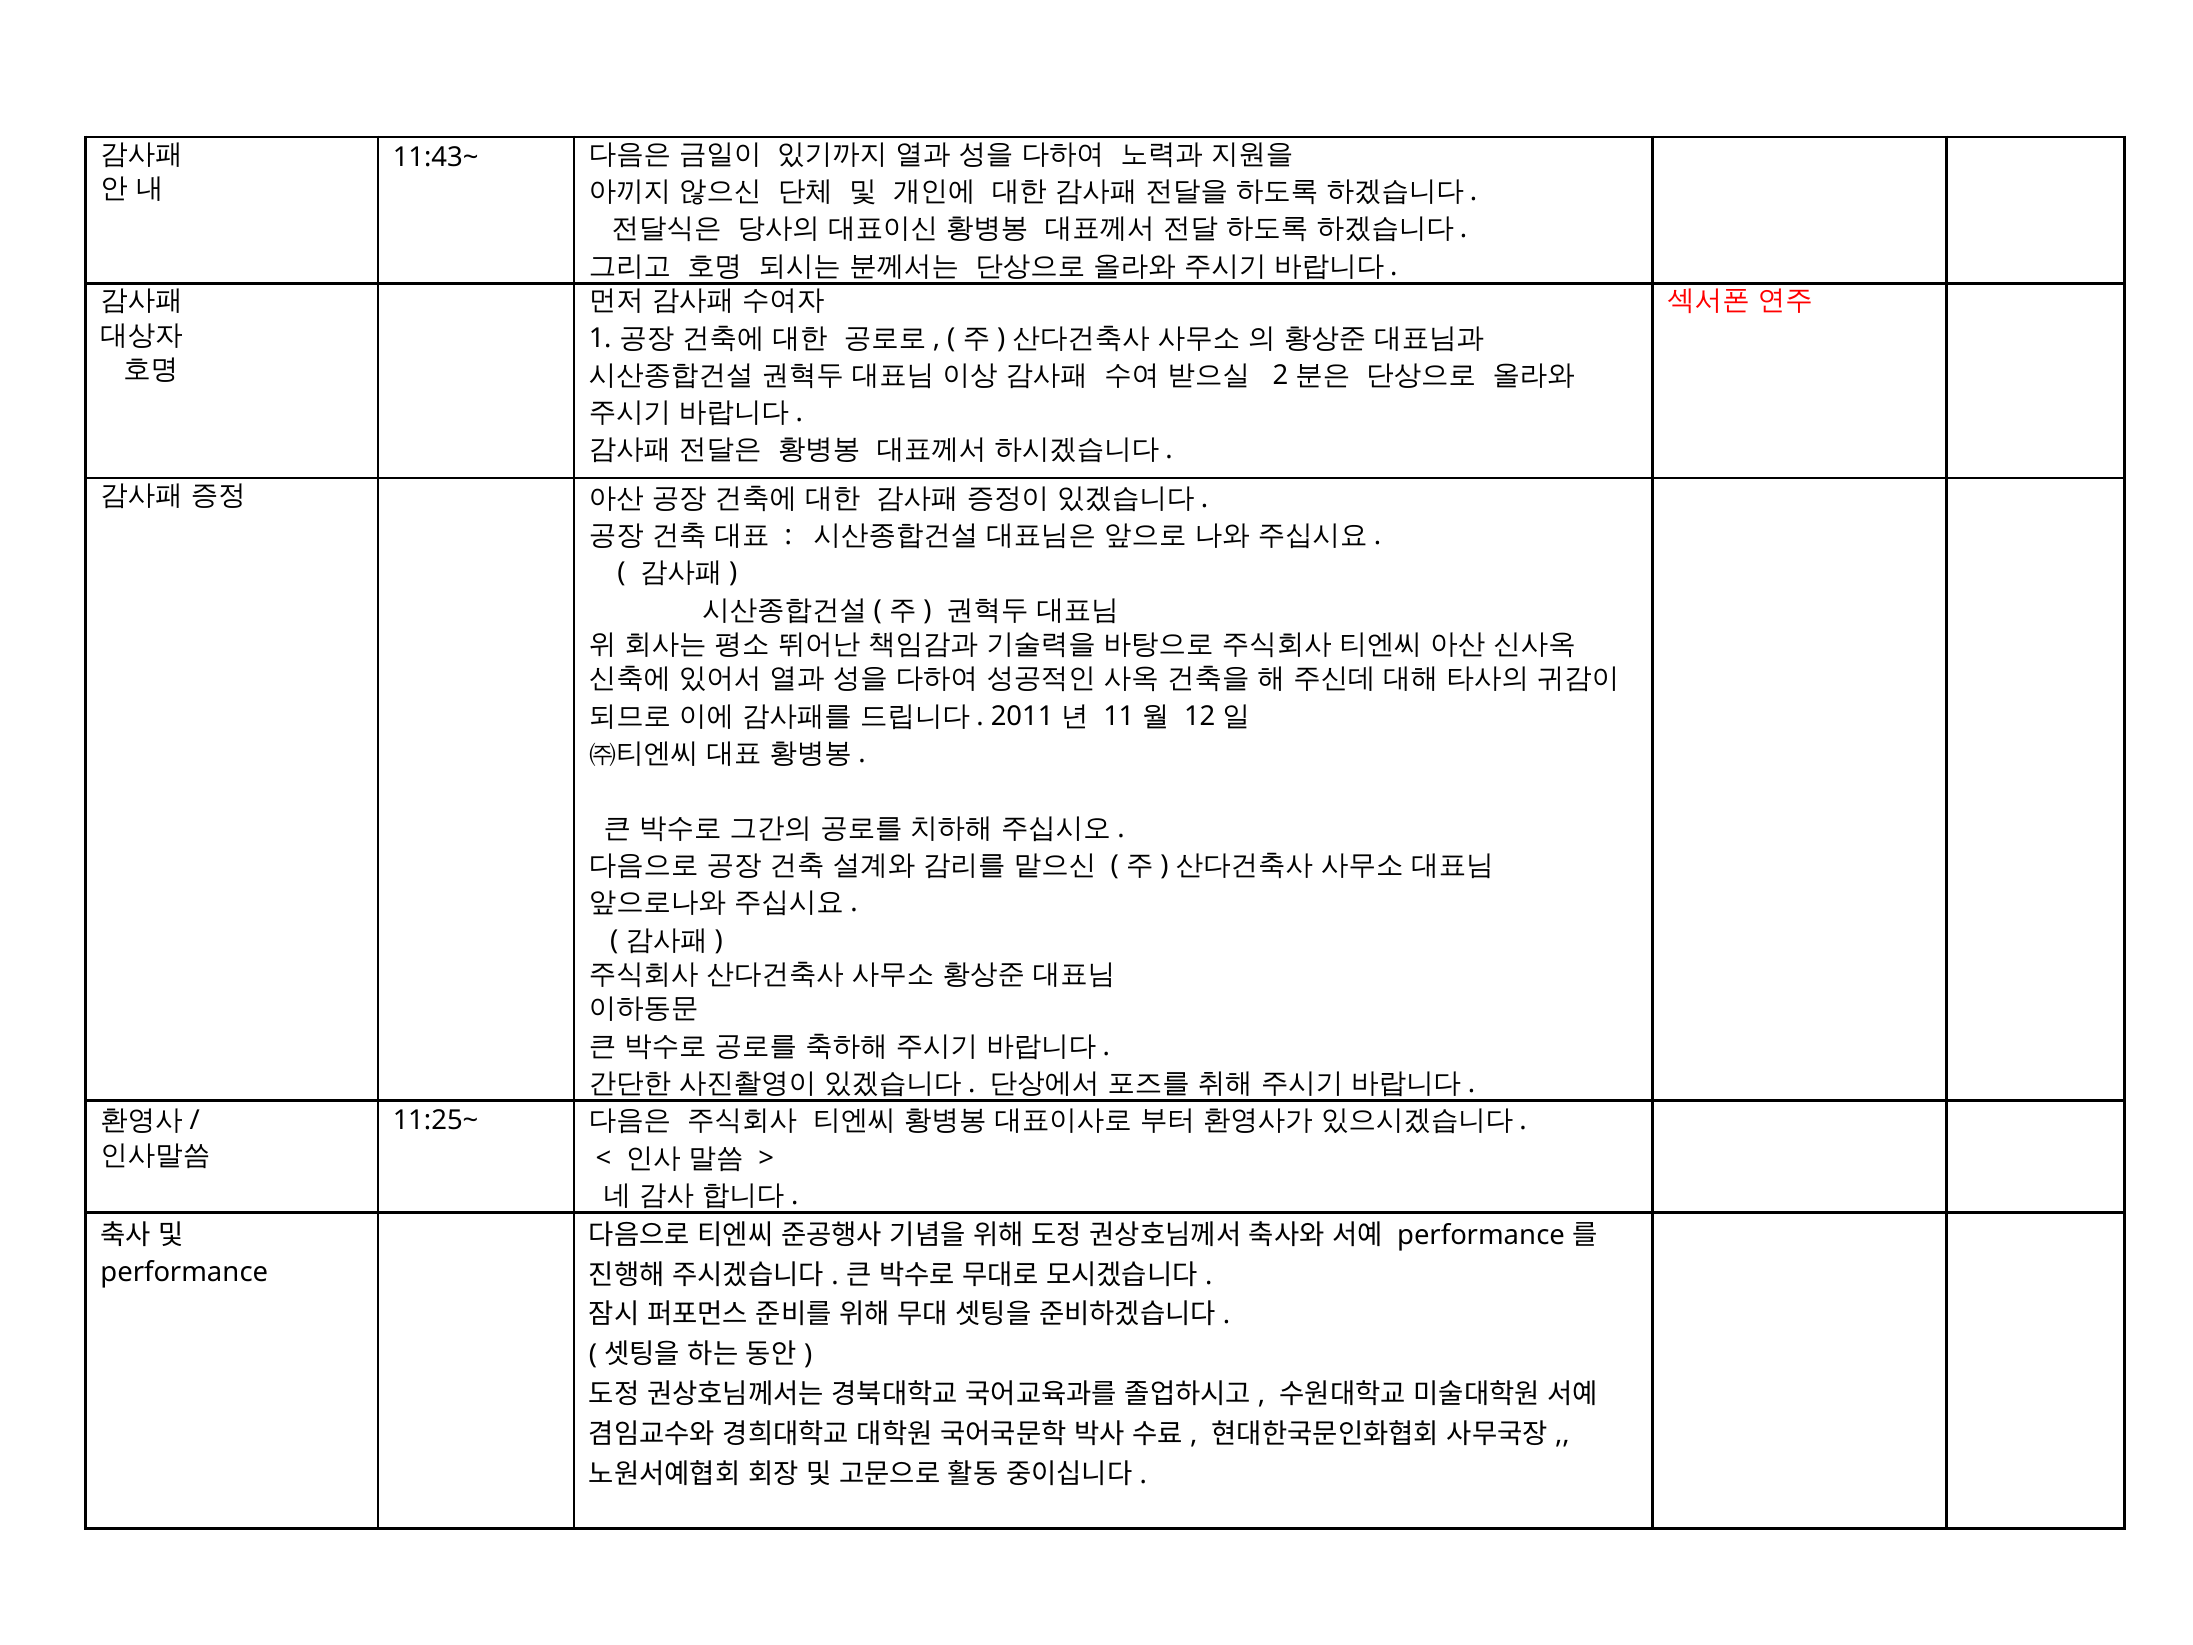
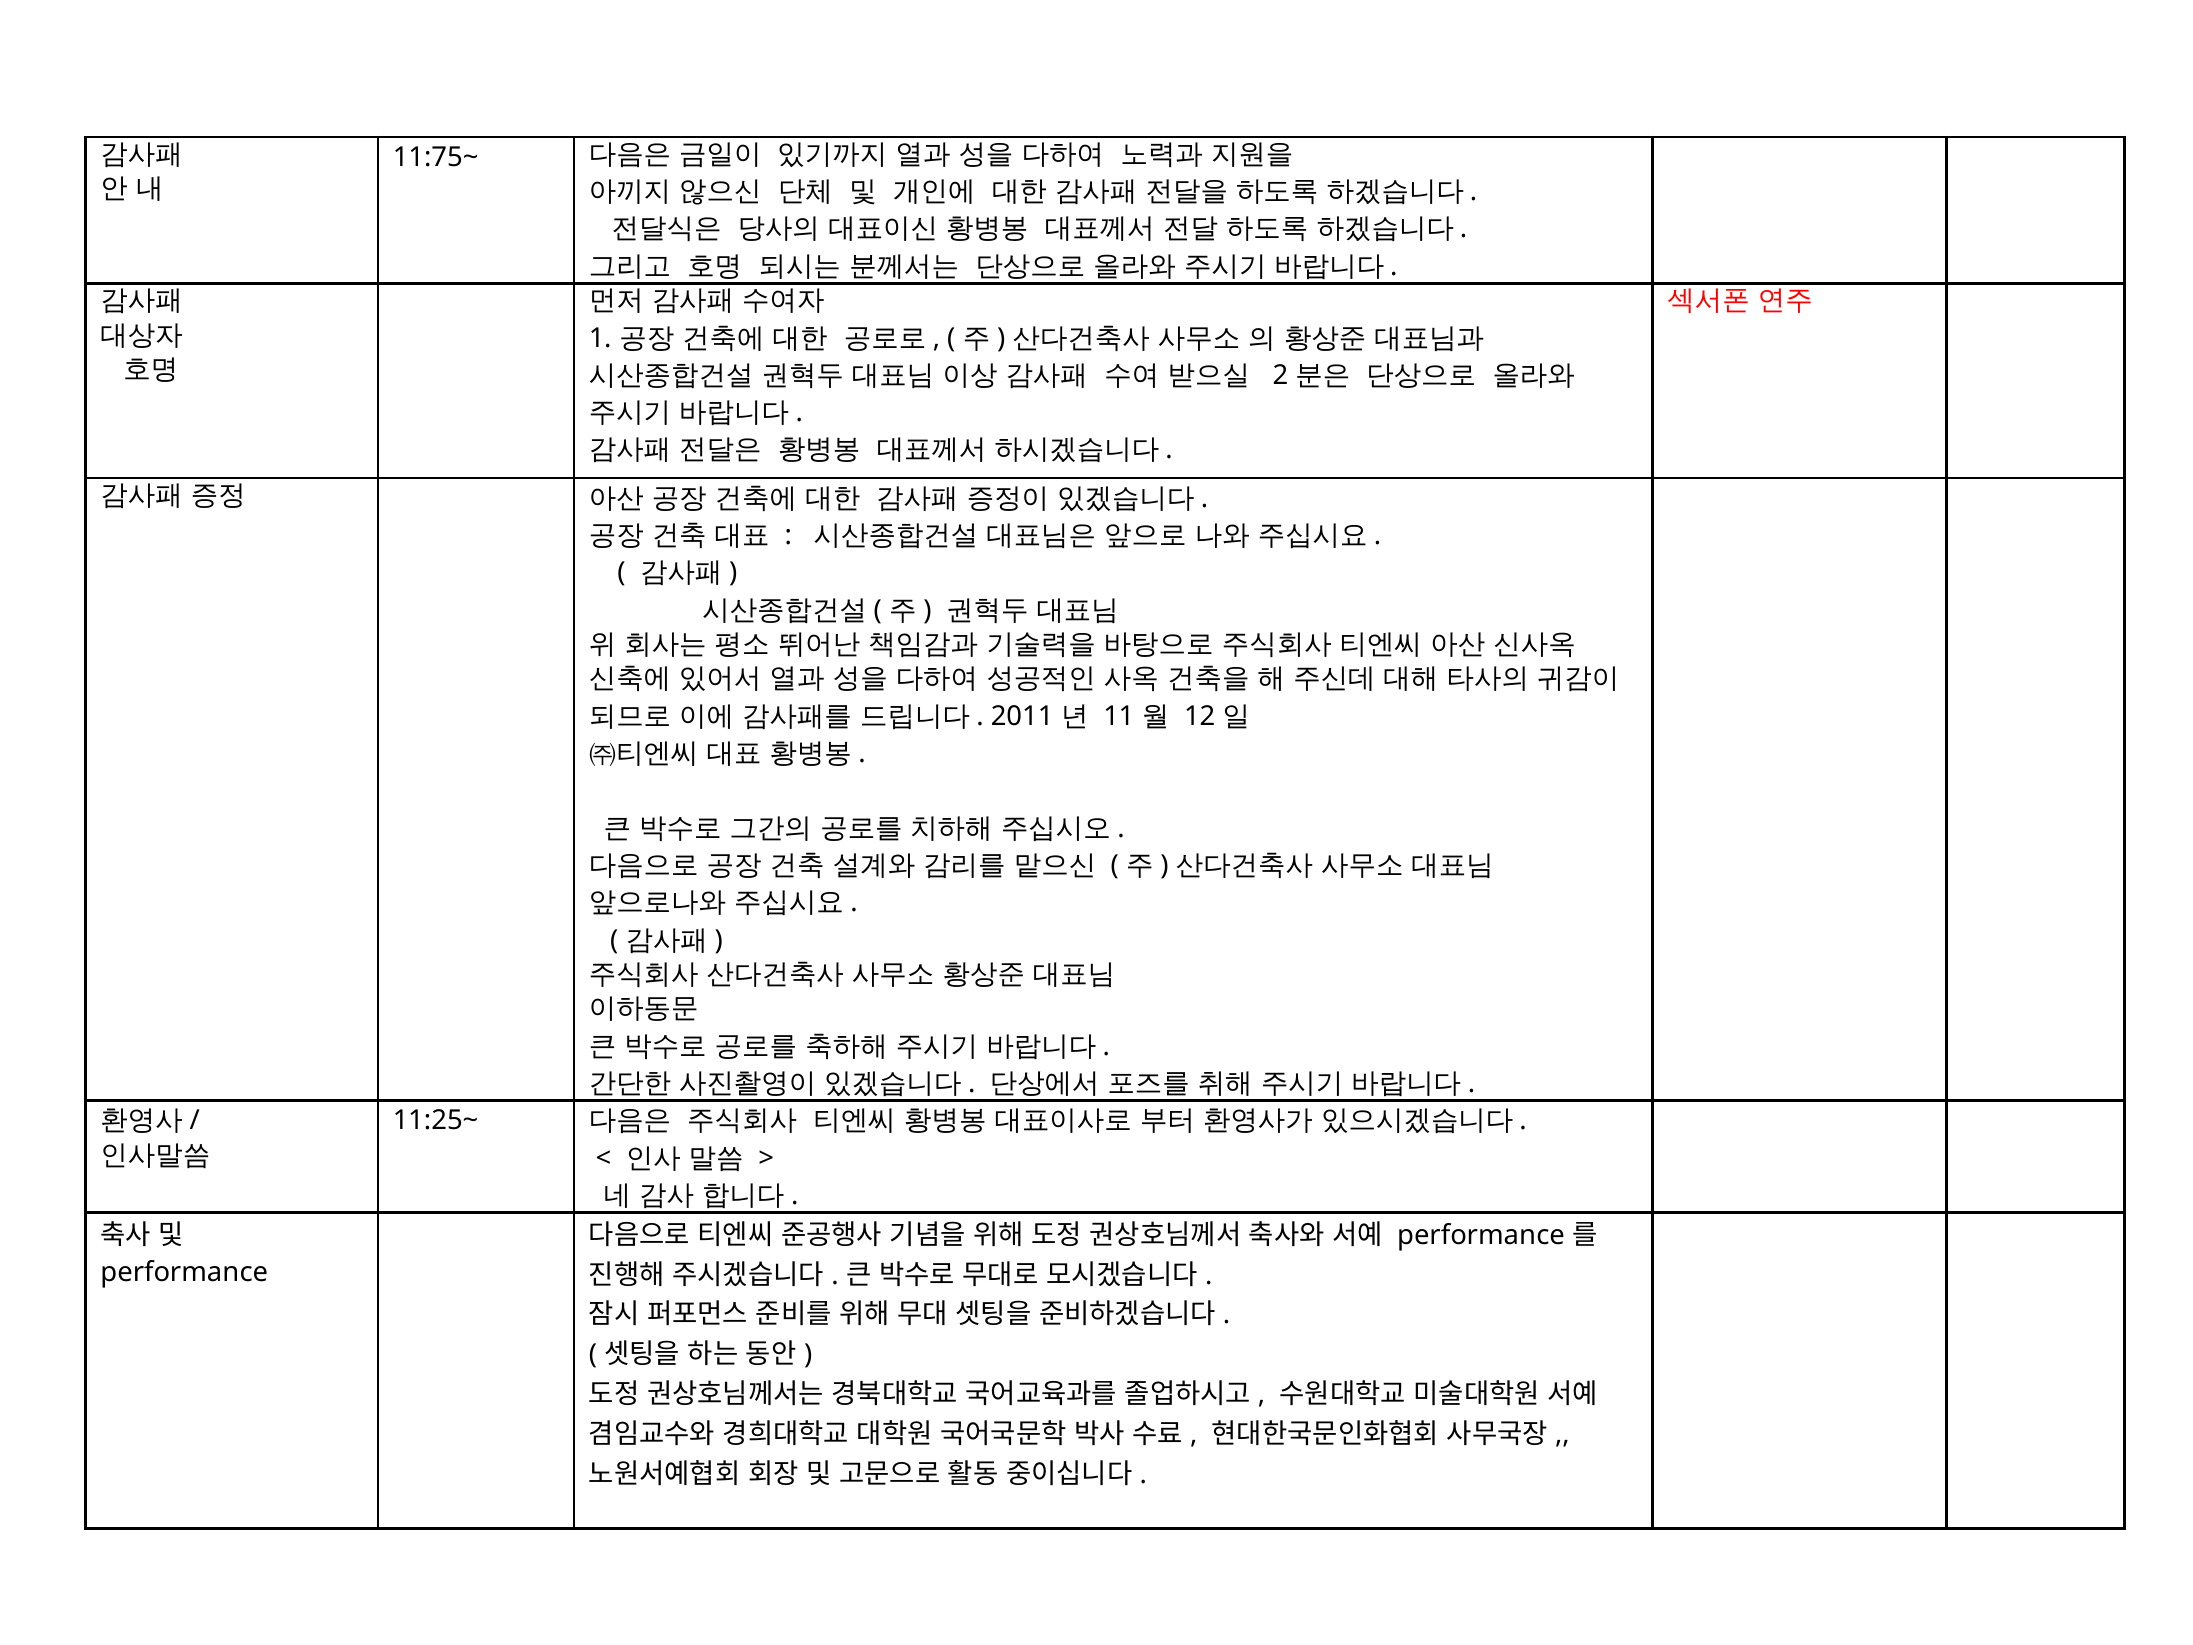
11:43~: 11:43~ -> 11:75~
